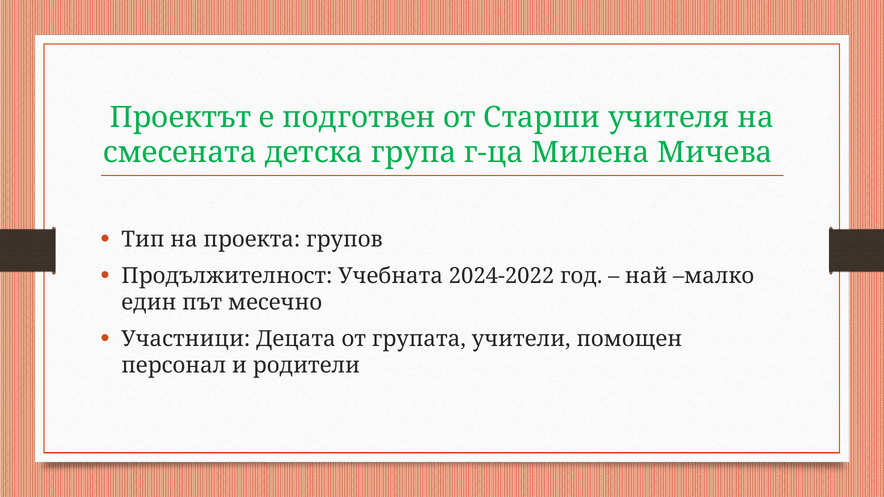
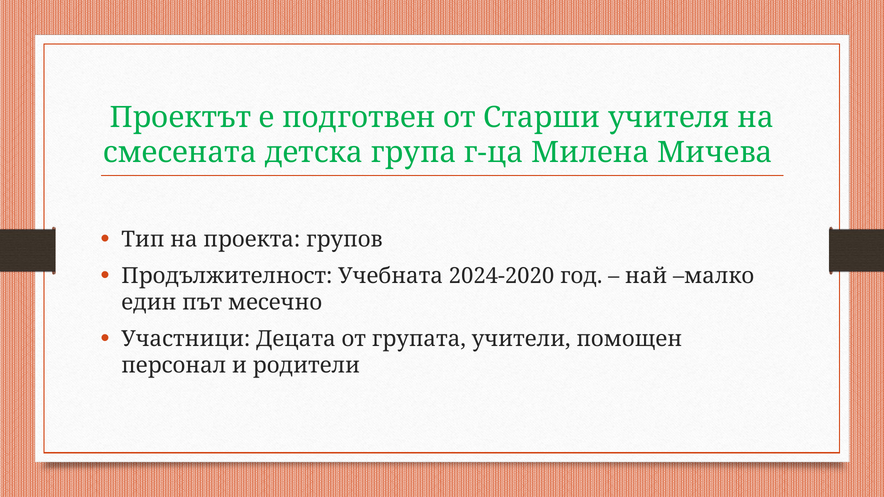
2024-2022: 2024-2022 -> 2024-2020
